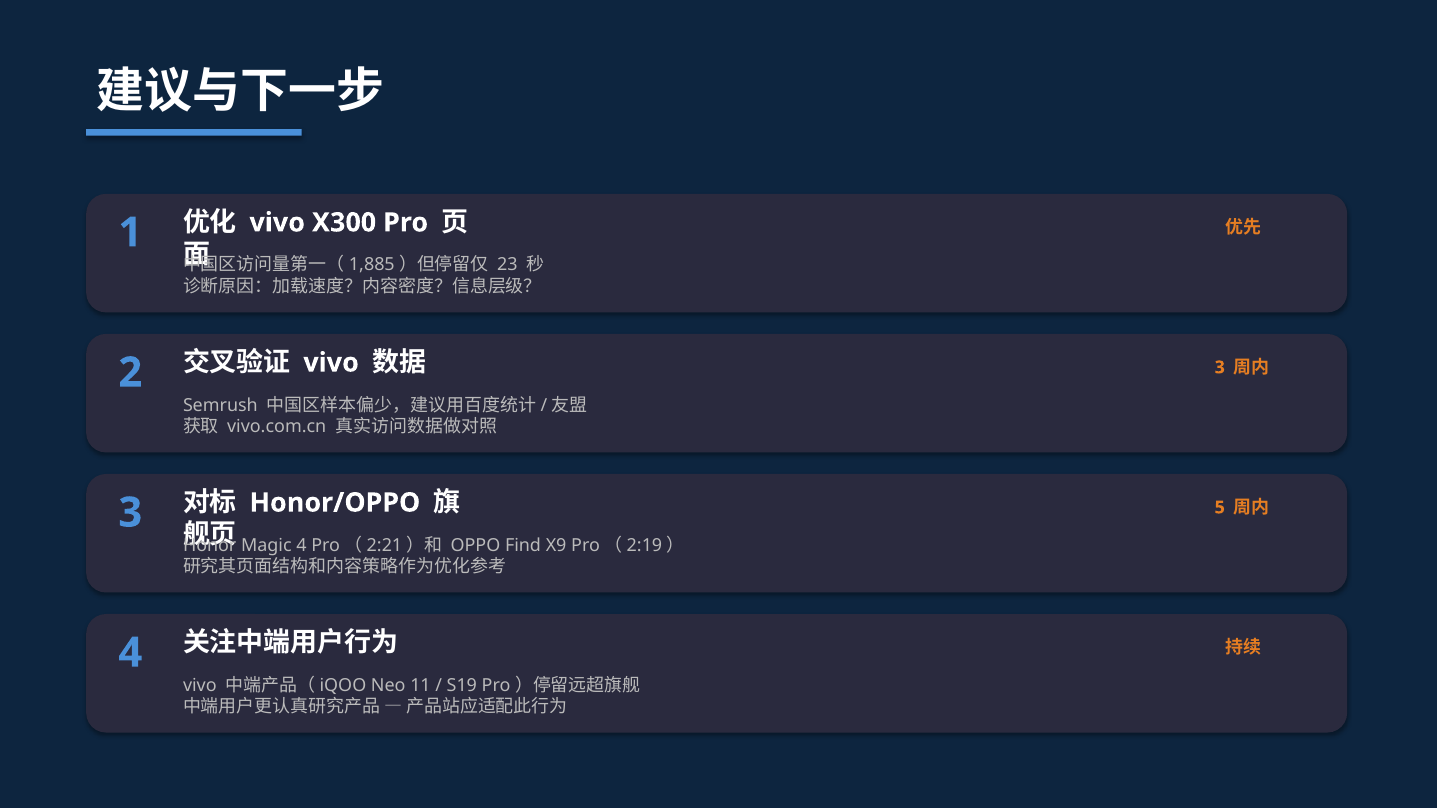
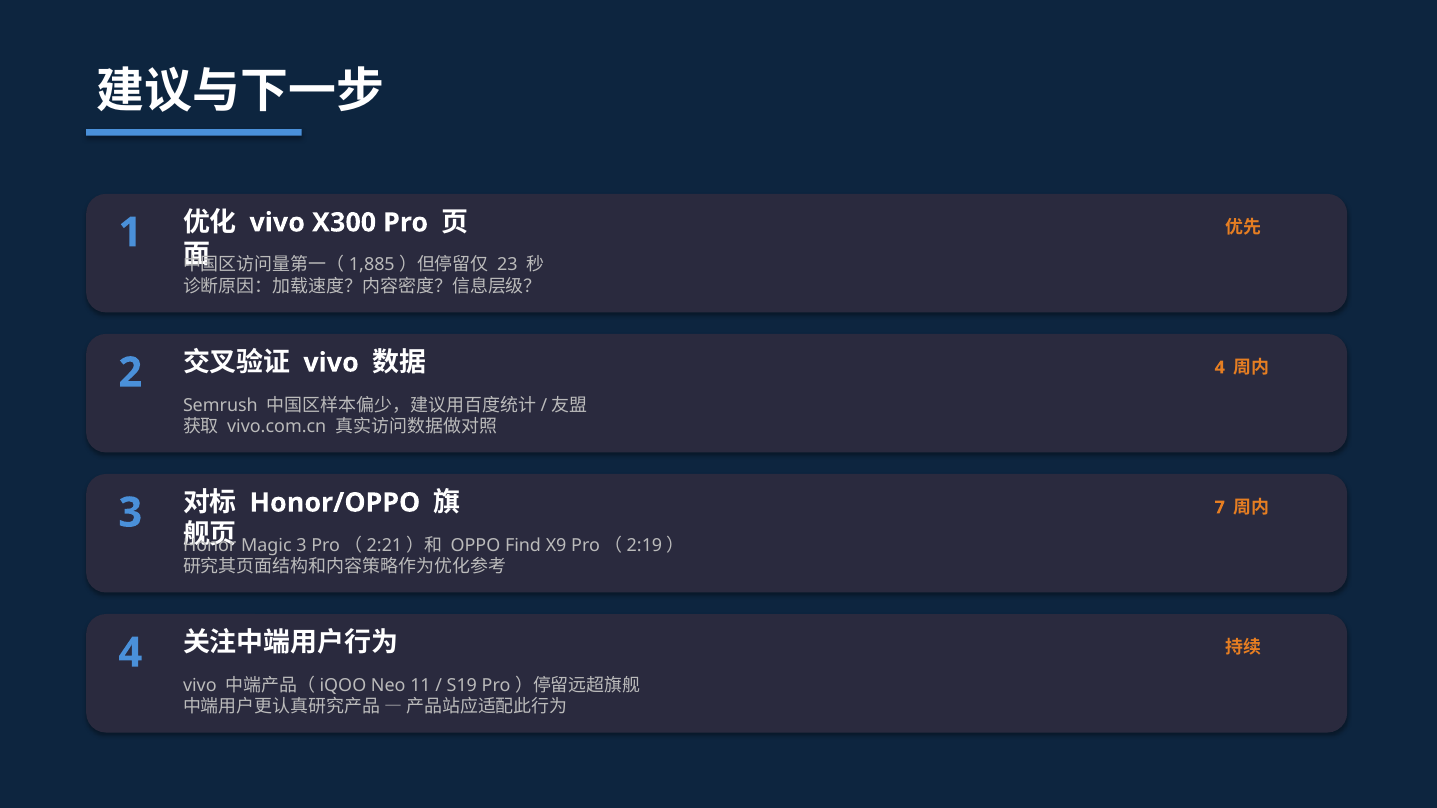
3 at (1220, 368): 3 -> 4
5: 5 -> 7
Magic 4: 4 -> 3
